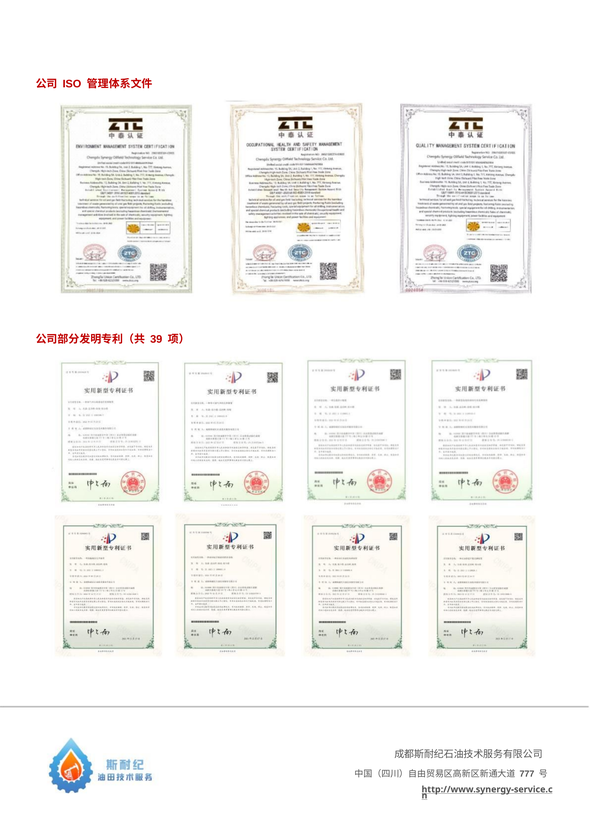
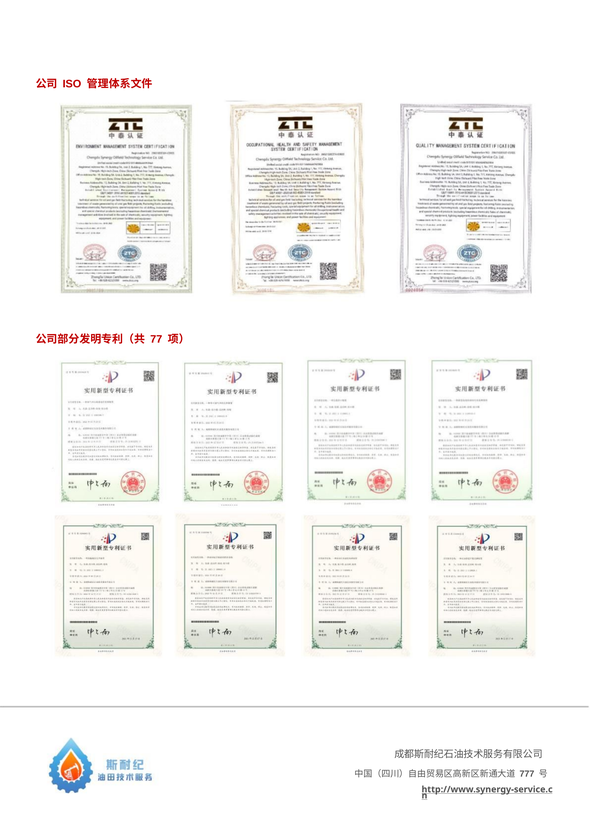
39: 39 -> 77
